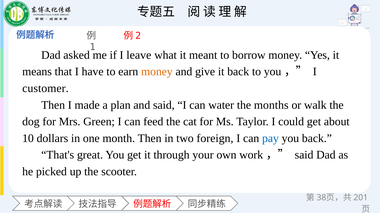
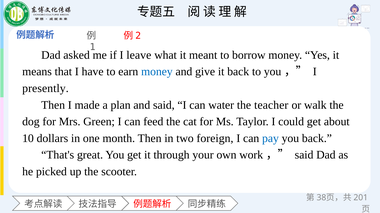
money at (157, 72) colour: orange -> blue
customer: customer -> presently
months: months -> teacher
